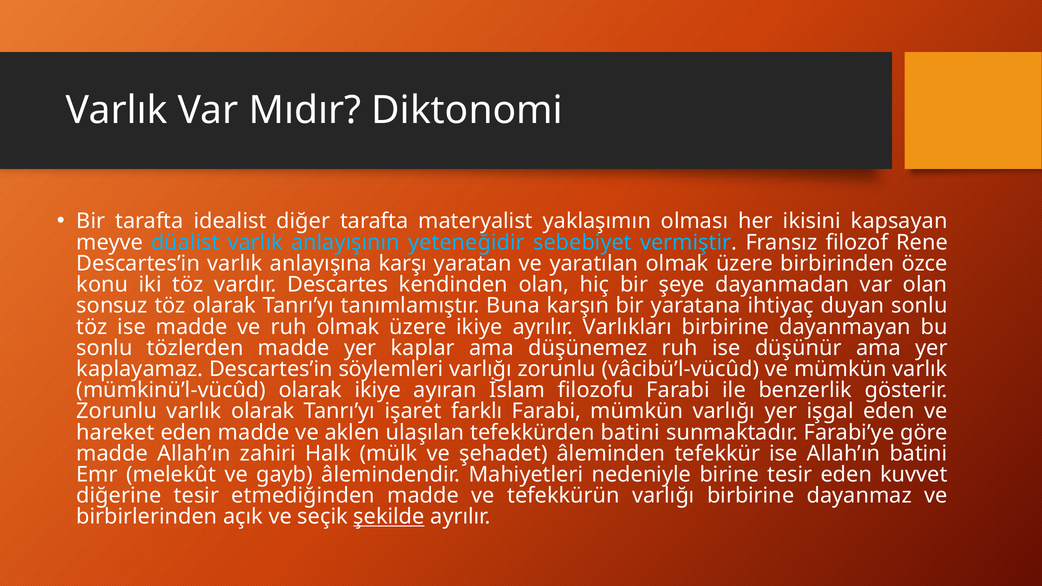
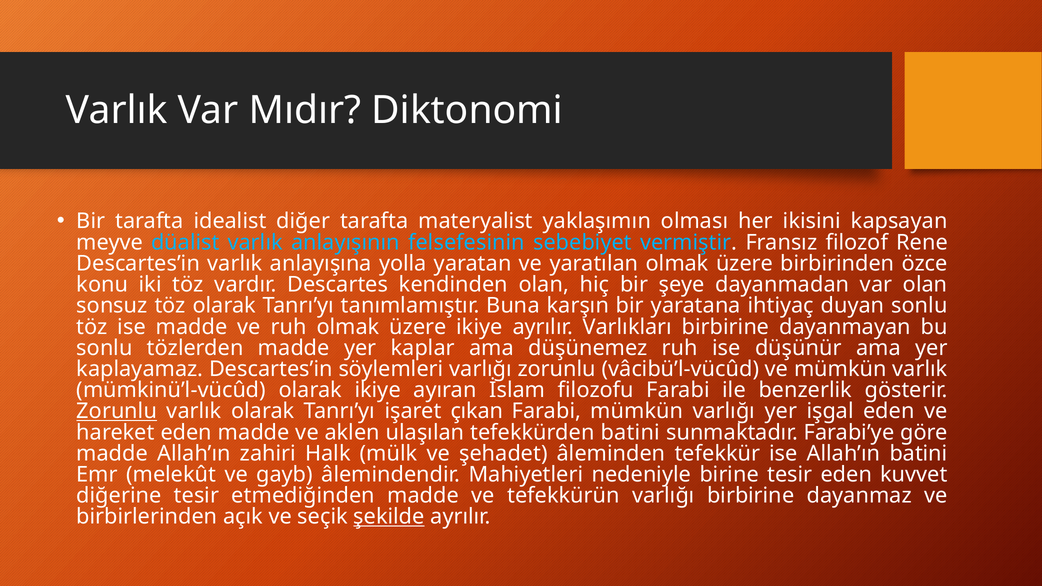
yeteneğidir: yeteneğidir -> felsefesinin
karşı: karşı -> yolla
Zorunlu at (117, 411) underline: none -> present
farklı: farklı -> çıkan
